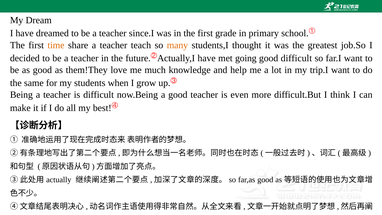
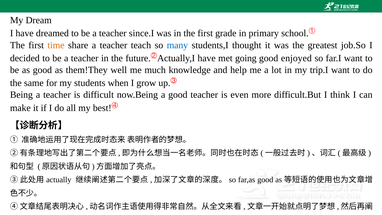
many colour: orange -> blue
good difficult: difficult -> enjoyed
love: love -> well
